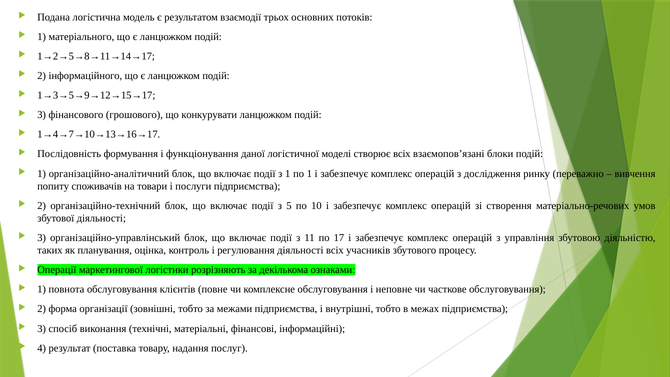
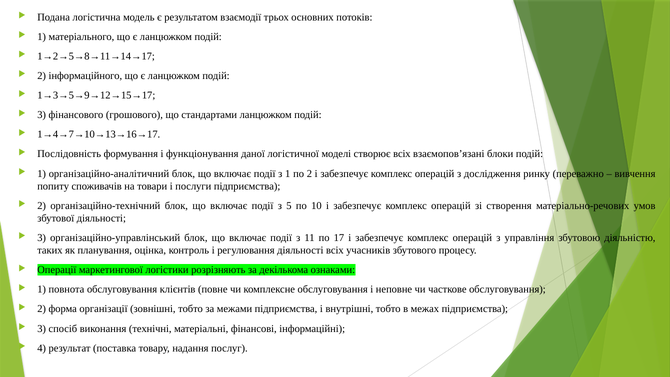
конкурувати: конкурувати -> стандартами
по 1: 1 -> 2
